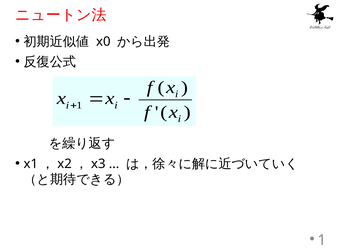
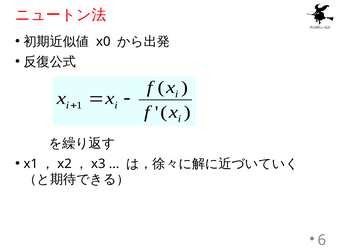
1 at (322, 241): 1 -> 6
